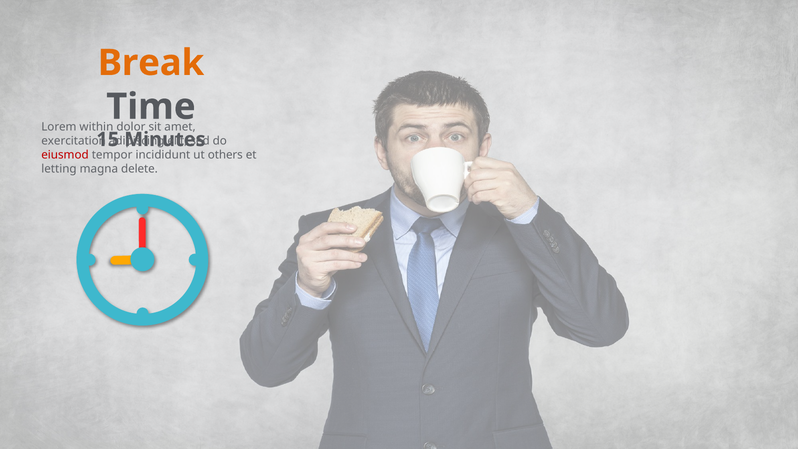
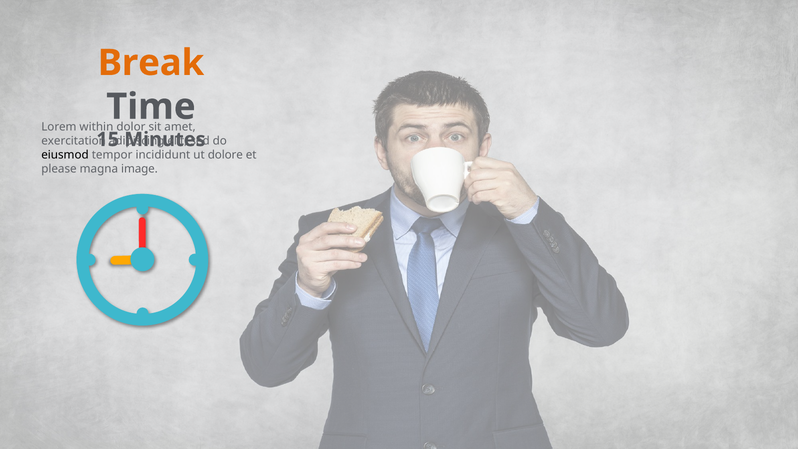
eiusmod colour: red -> black
others: others -> dolore
letting: letting -> please
delete: delete -> image
